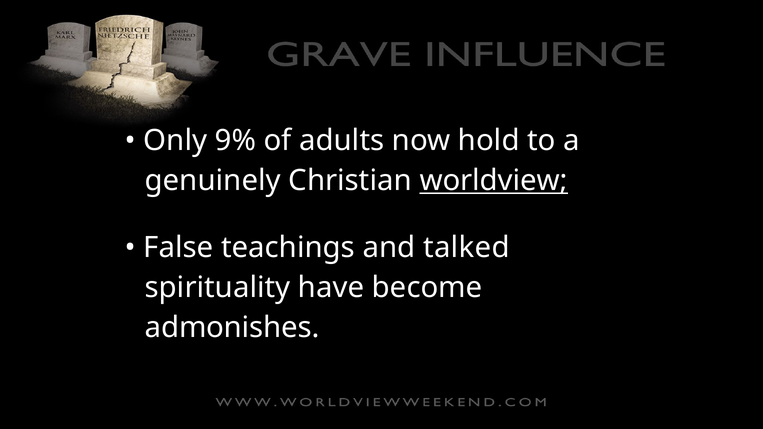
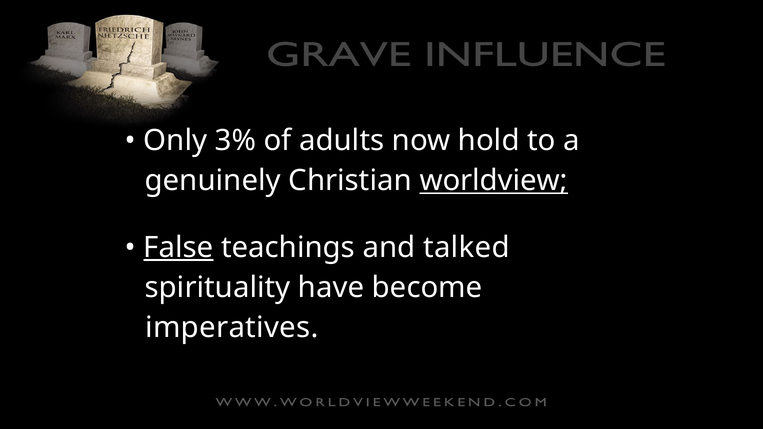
9%: 9% -> 3%
False underline: none -> present
admonishes: admonishes -> imperatives
